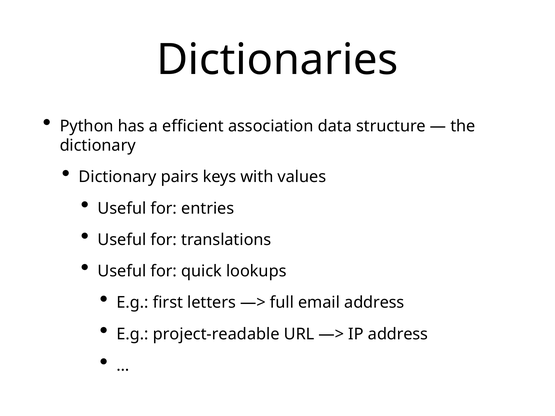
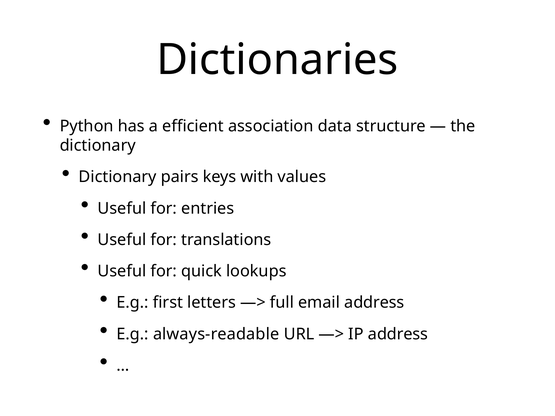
project-readable: project-readable -> always-readable
